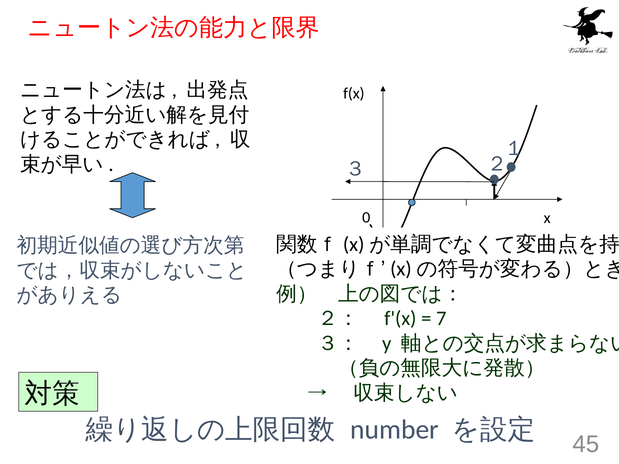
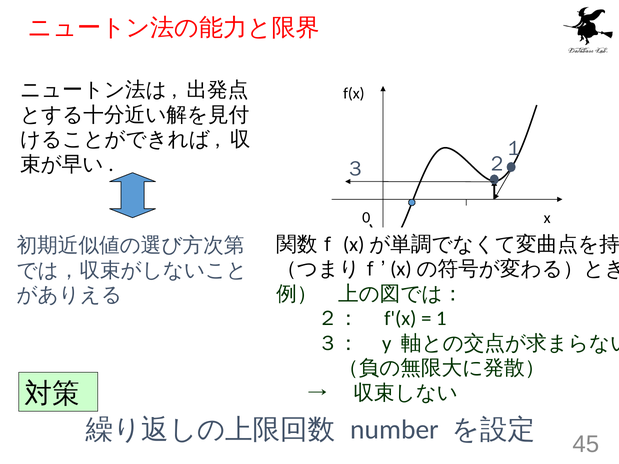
7: 7 -> 1
